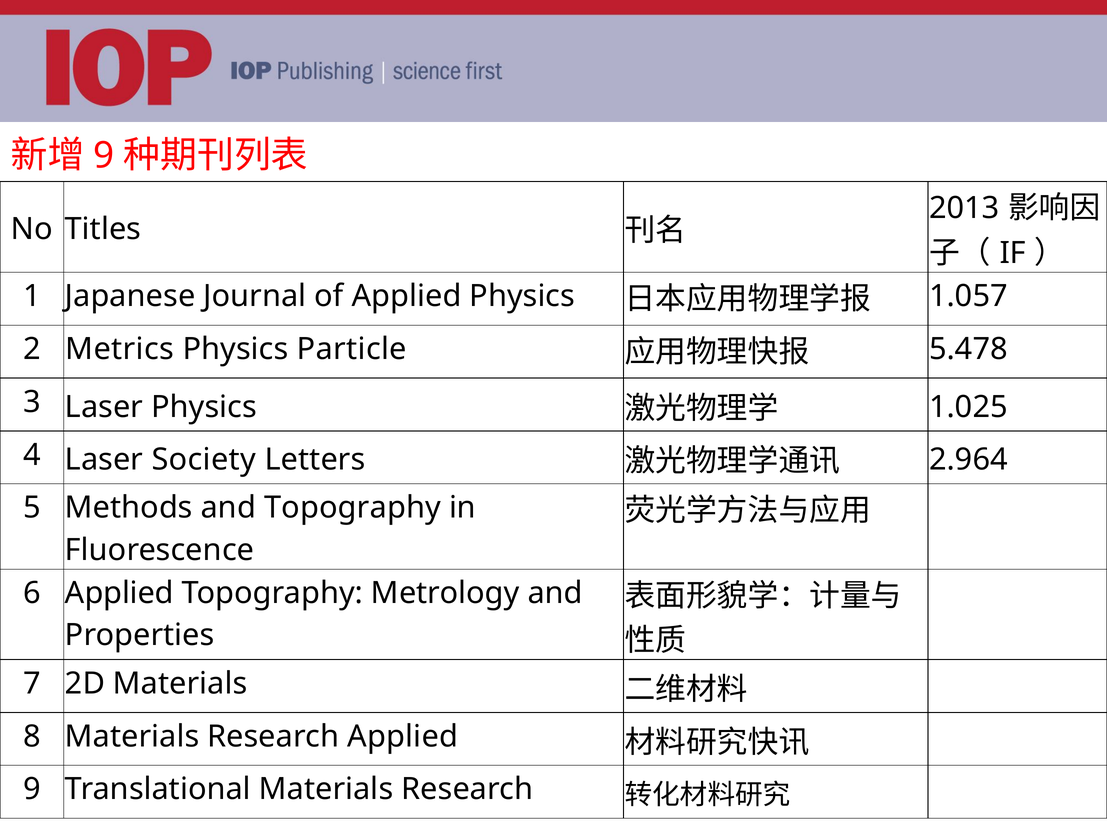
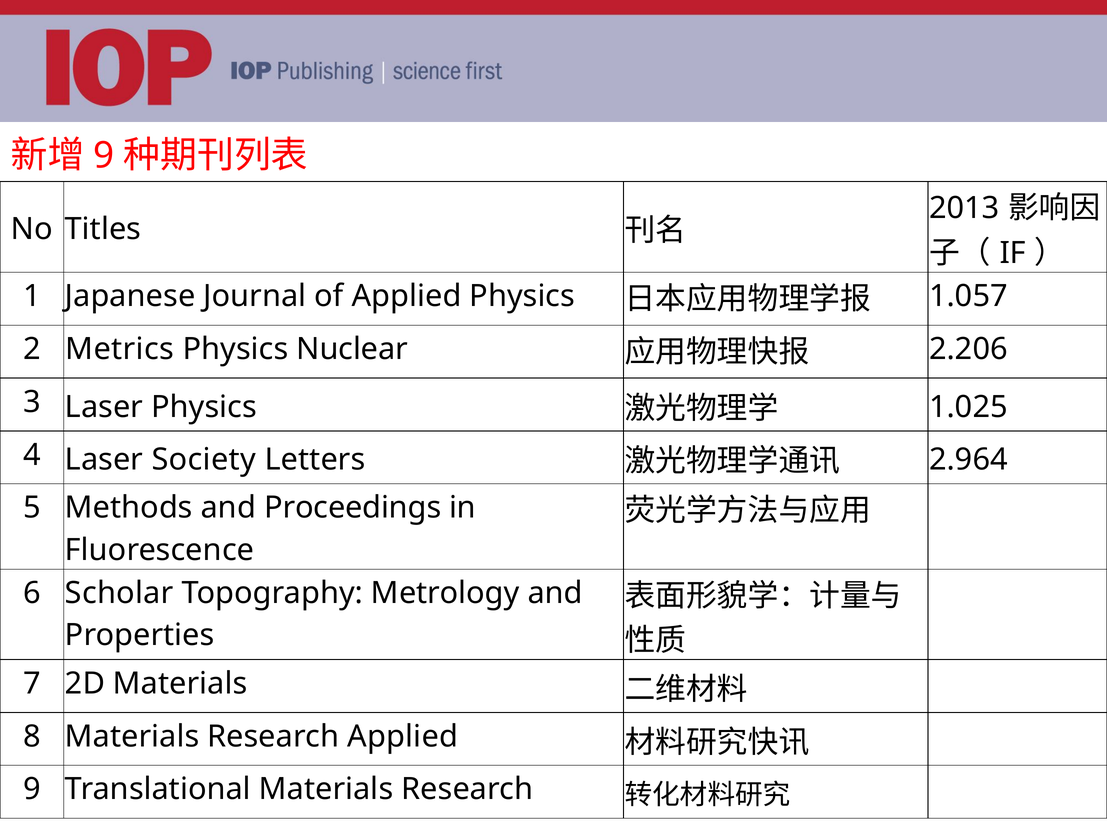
Particle: Particle -> Nuclear
5.478: 5.478 -> 2.206
and Topography: Topography -> Proceedings
6 Applied: Applied -> Scholar
